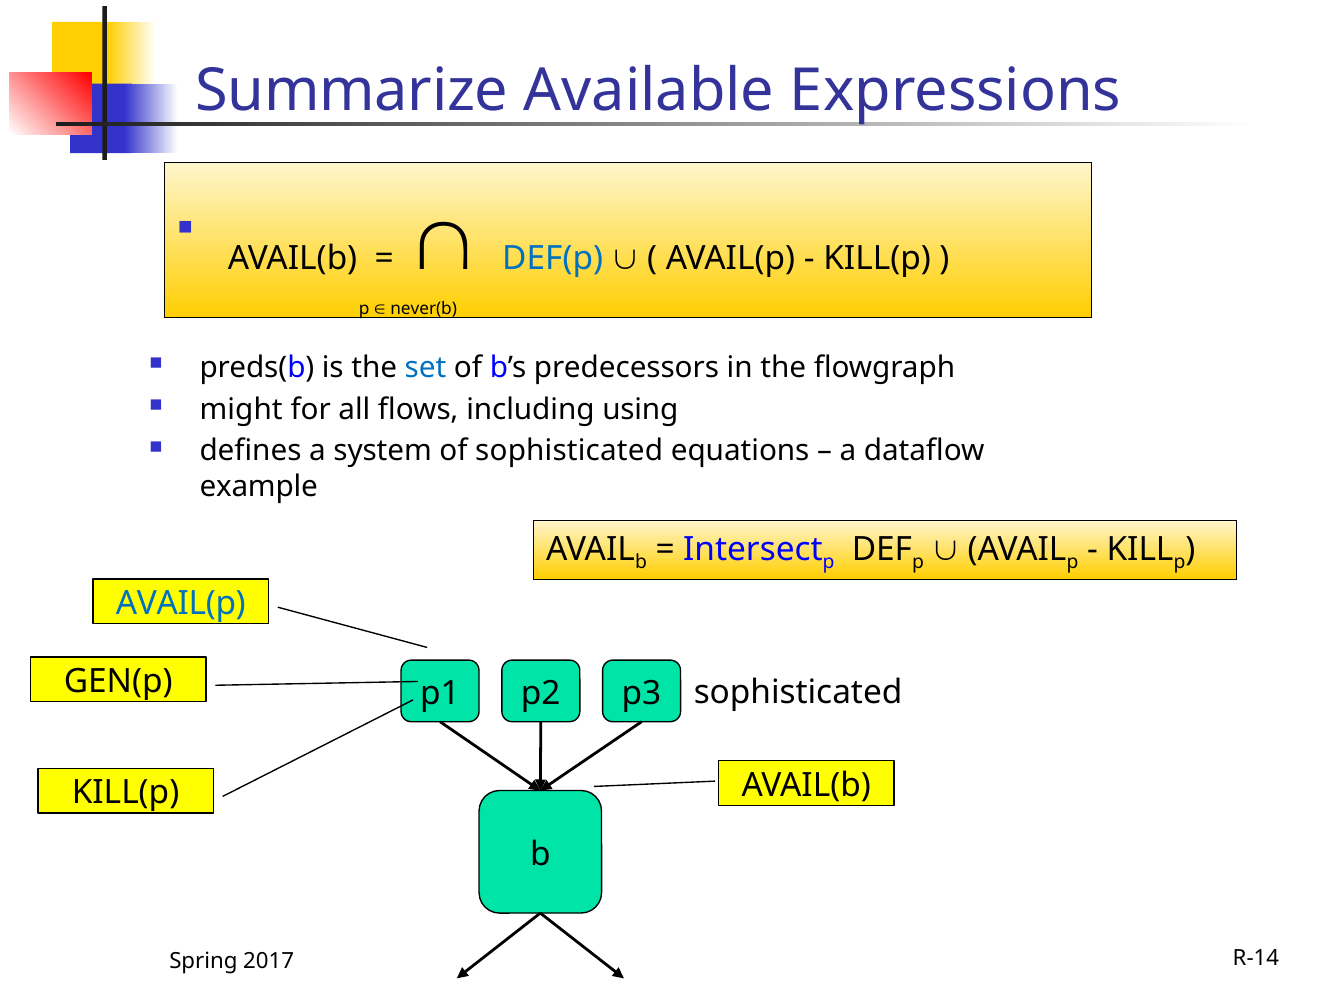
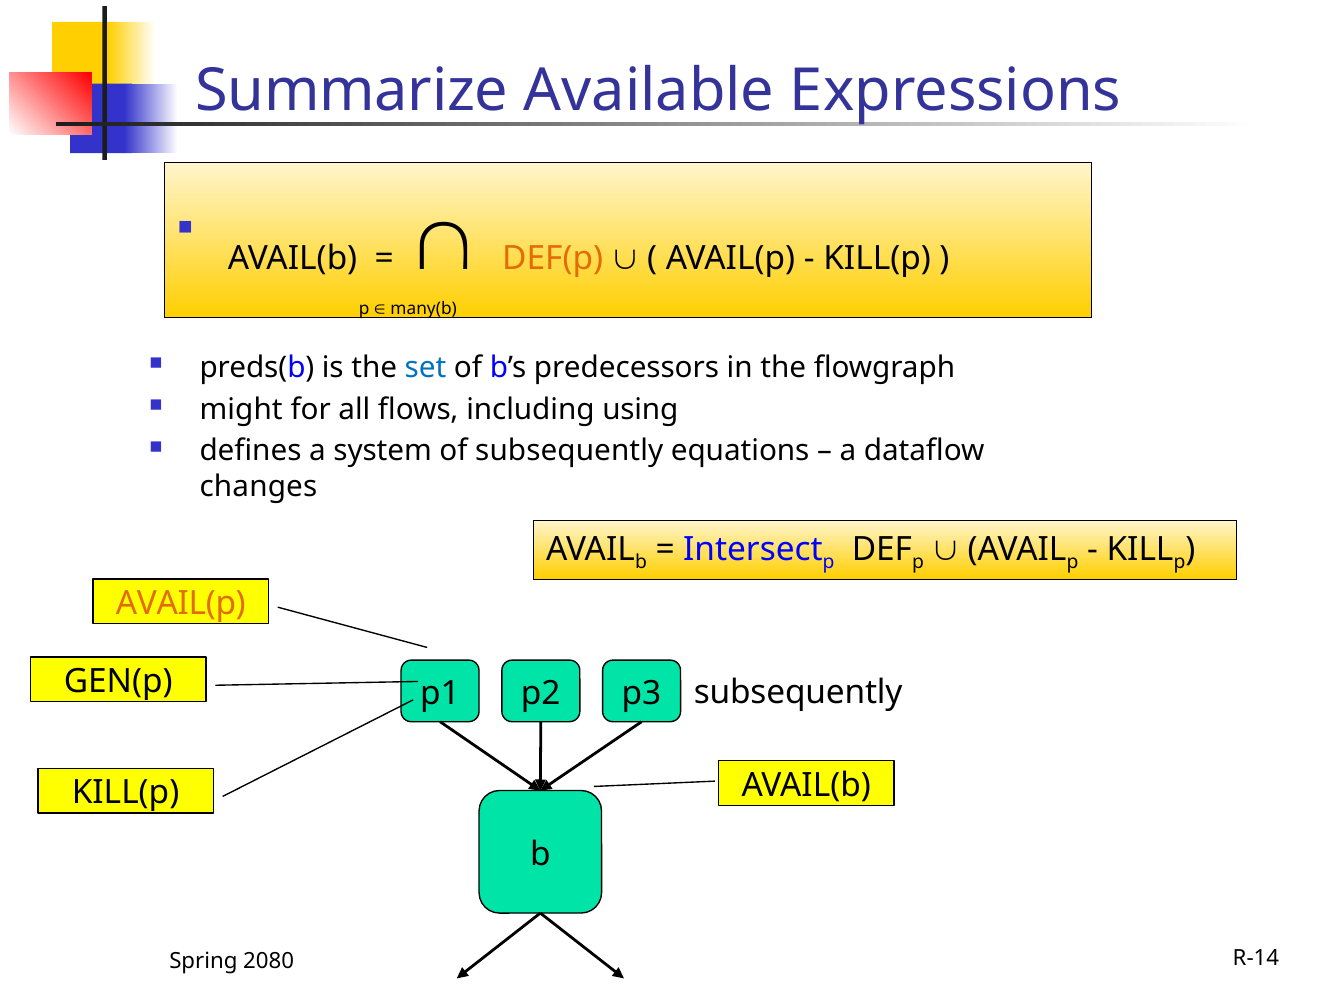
DEF(p colour: blue -> orange
never(b: never(b -> many(b
of sophisticated: sophisticated -> subsequently
example: example -> changes
AVAIL(p at (181, 604) colour: blue -> orange
p1 sophisticated: sophisticated -> subsequently
2017: 2017 -> 2080
